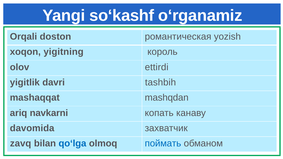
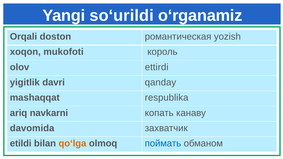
so‘kashf: so‘kashf -> so‘urildi
yigitning: yigitning -> mukofoti
tashbih: tashbih -> qanday
mashqdan: mashqdan -> respublika
zavq: zavq -> etildi
qo‘lga colour: blue -> orange
